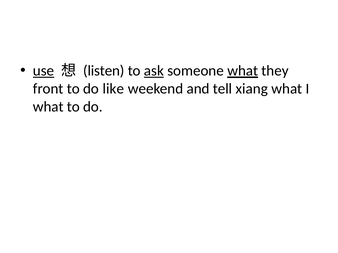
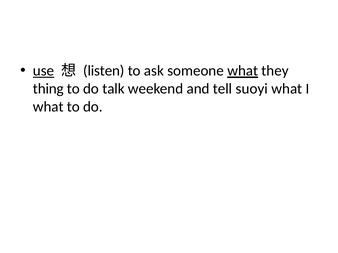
ask underline: present -> none
front: front -> thing
like: like -> talk
xiang: xiang -> suoyi
